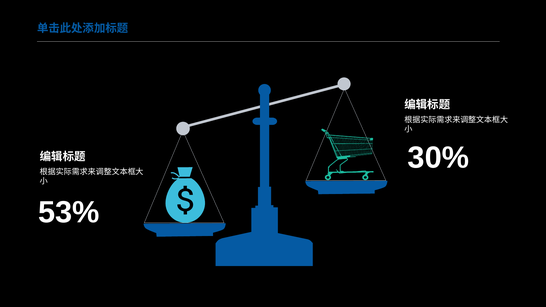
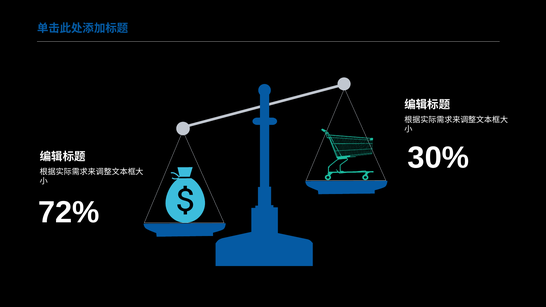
53%: 53% -> 72%
